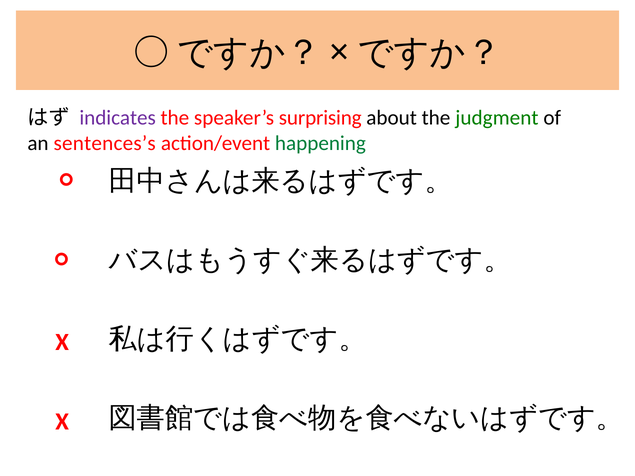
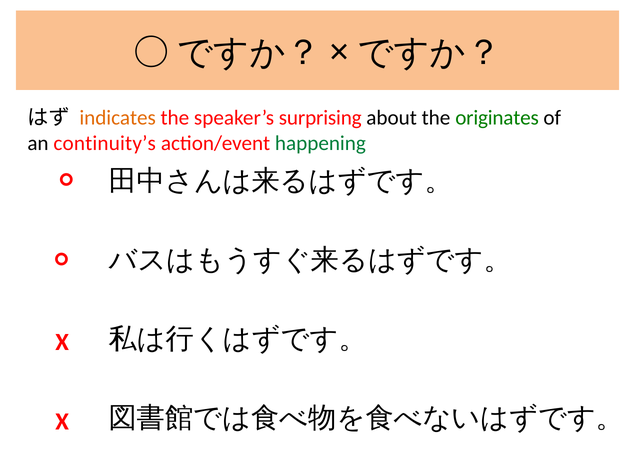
indicates colour: purple -> orange
judgment: judgment -> originates
sentences’s: sentences’s -> continuity’s
